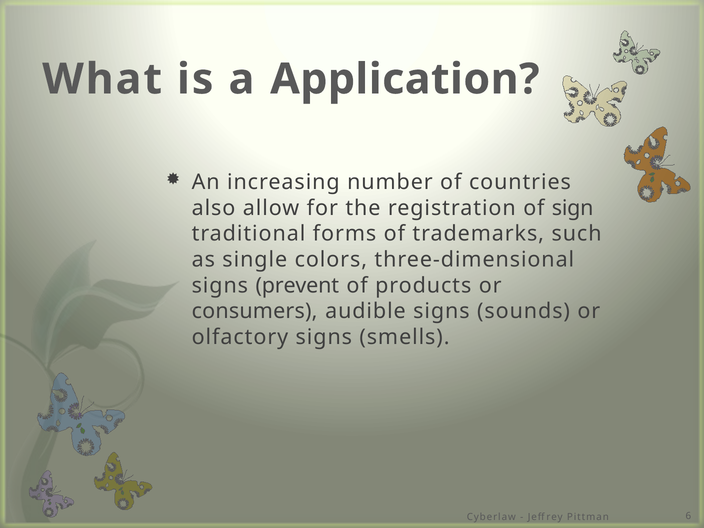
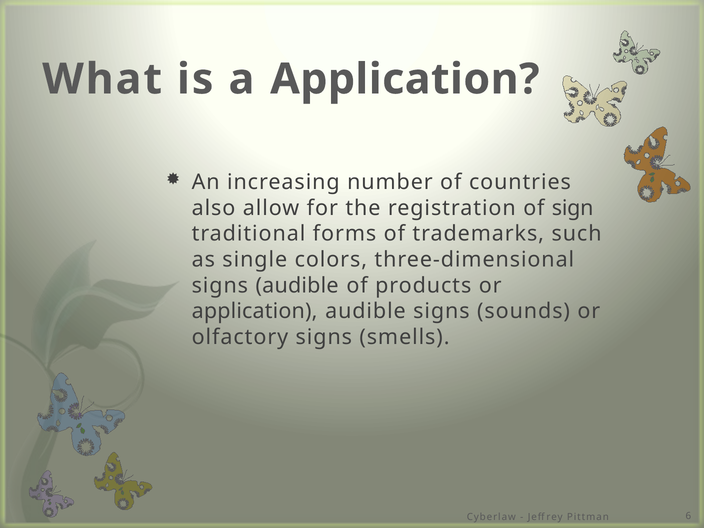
signs prevent: prevent -> audible
consumers at (255, 311): consumers -> application
